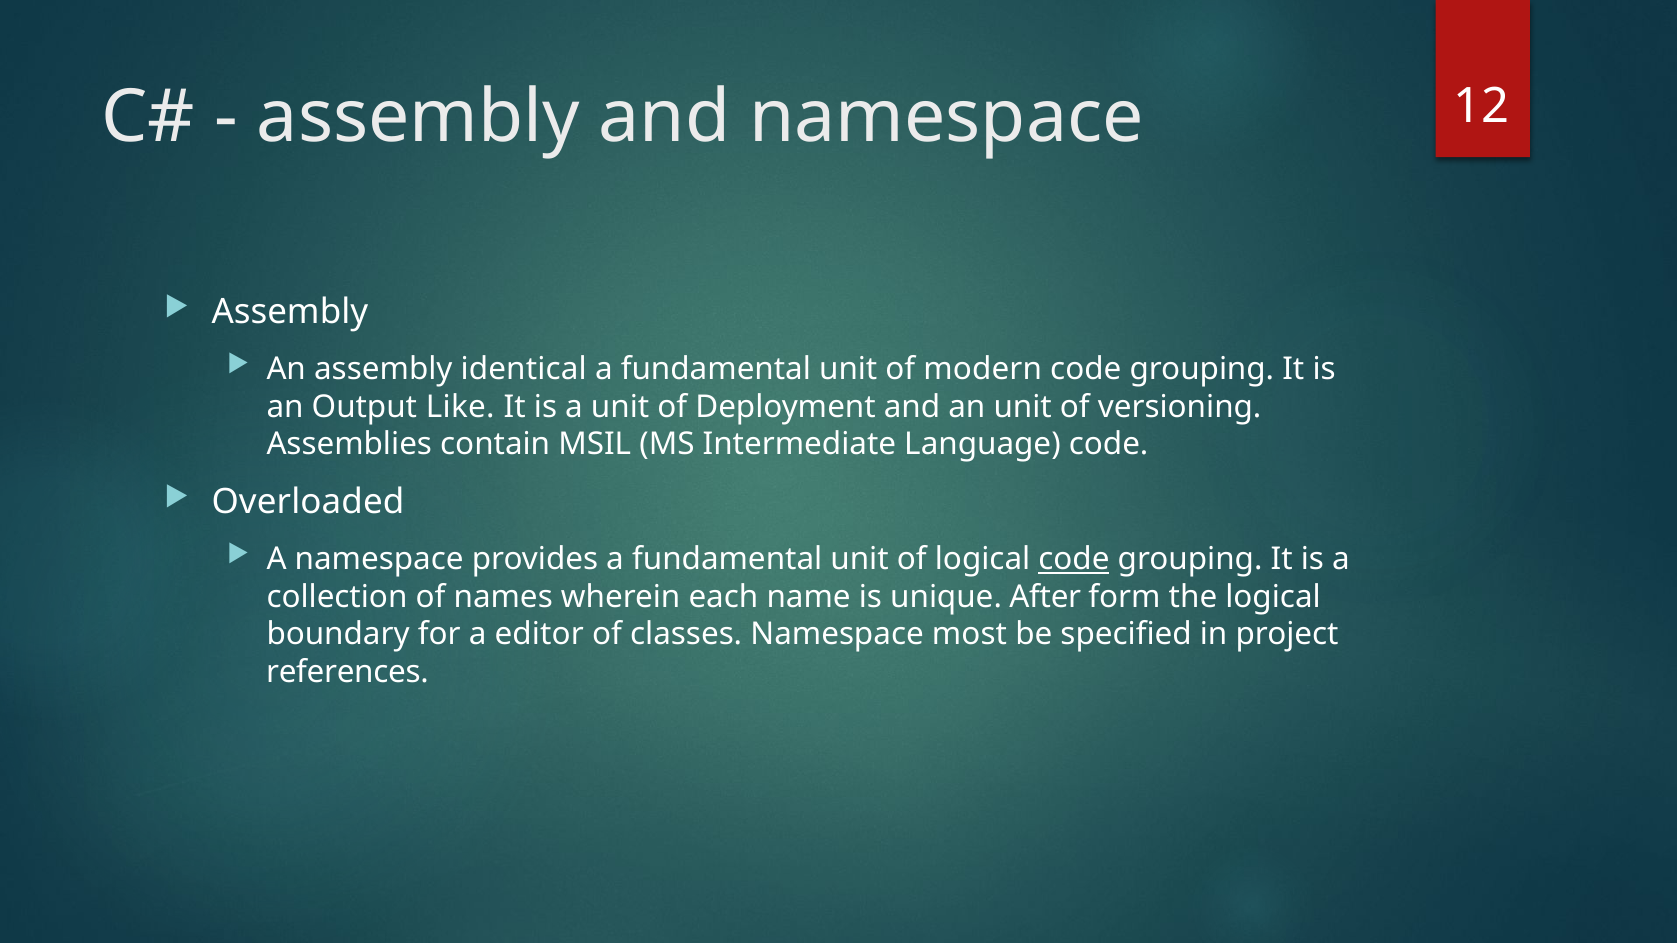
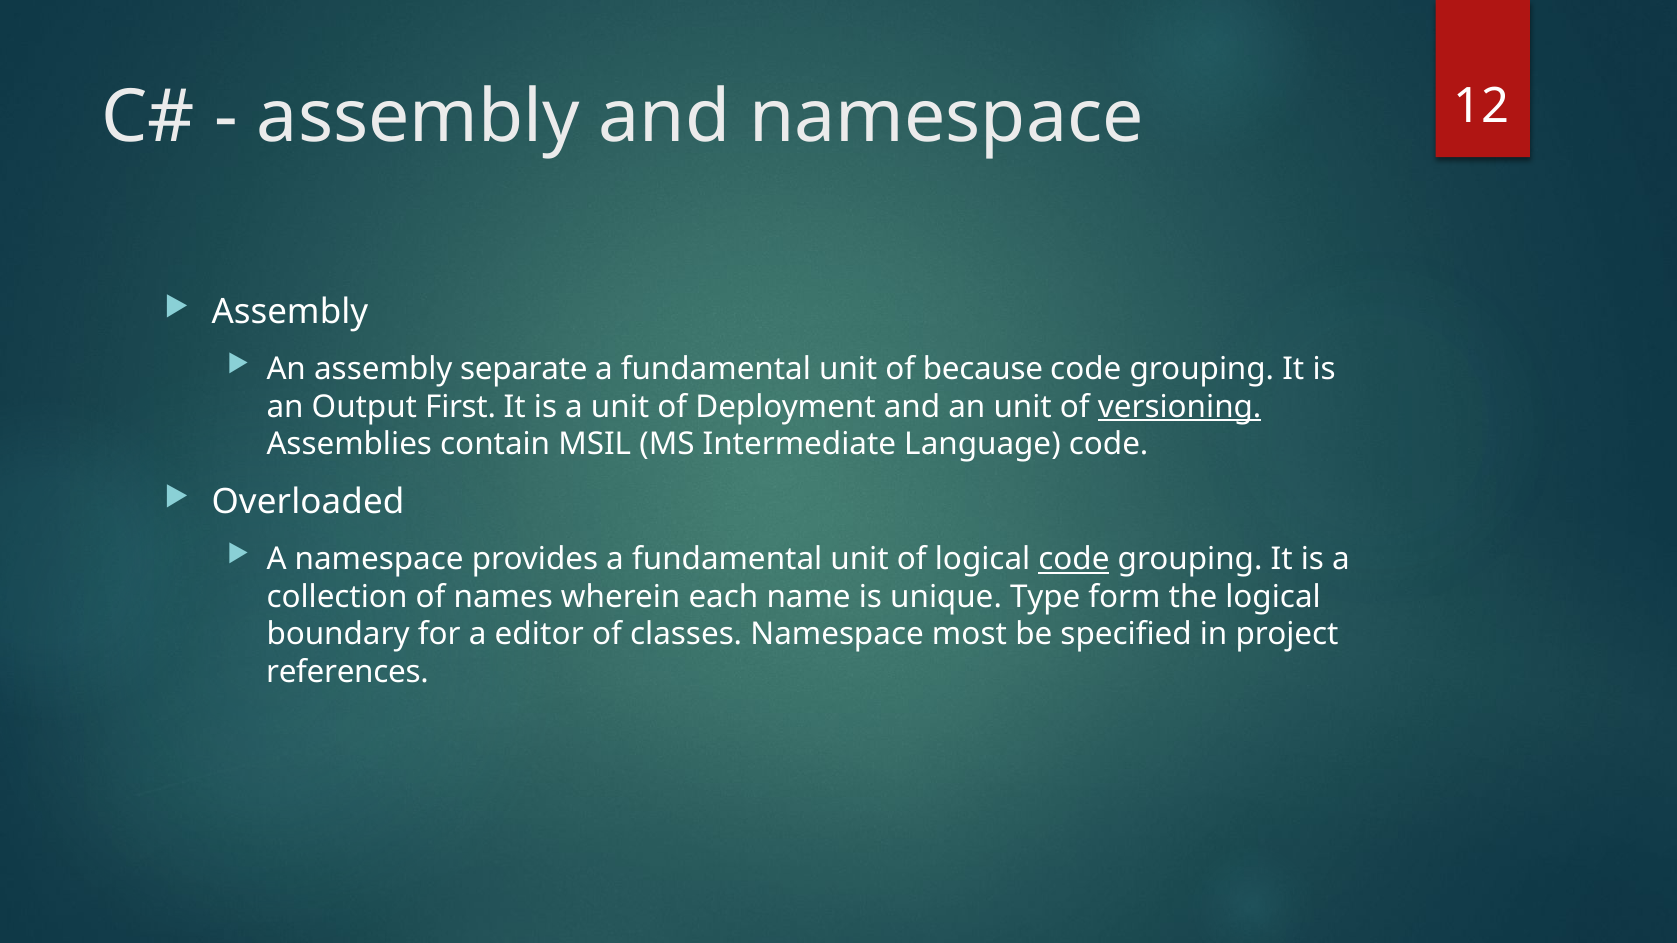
identical: identical -> separate
modern: modern -> because
Like: Like -> First
versioning underline: none -> present
After: After -> Type
